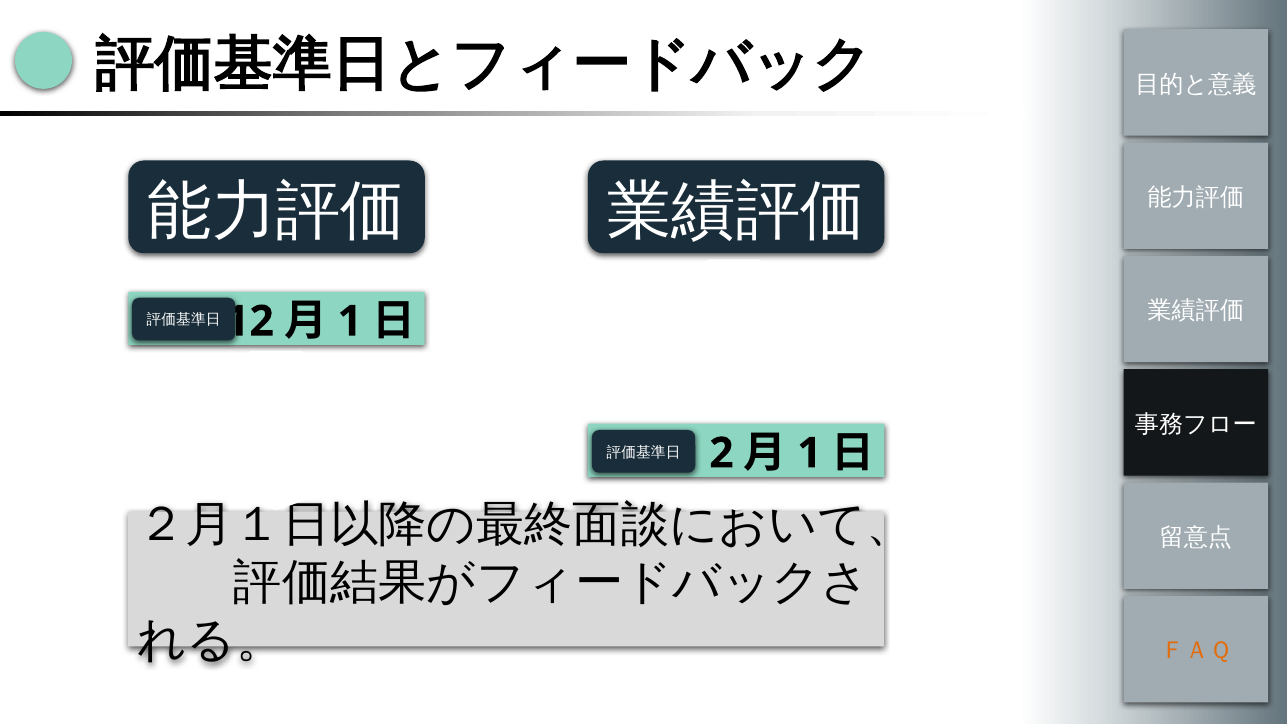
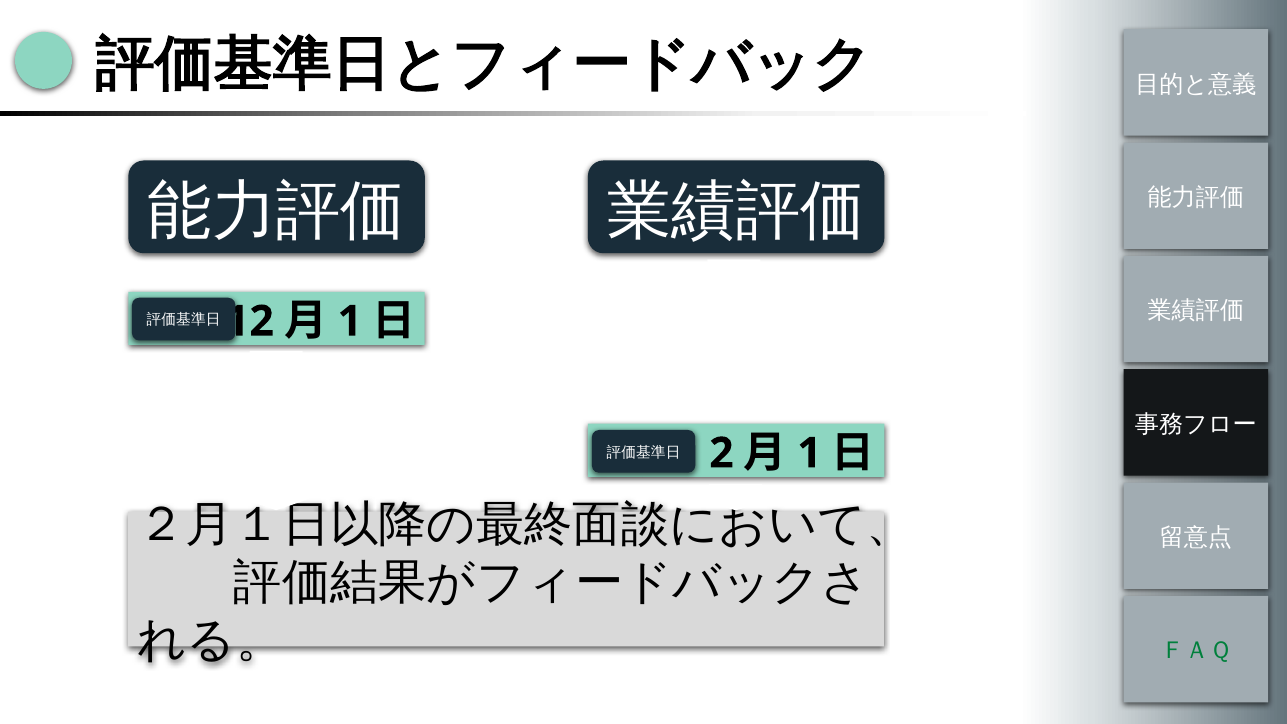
ＦＡＱ colour: orange -> green
